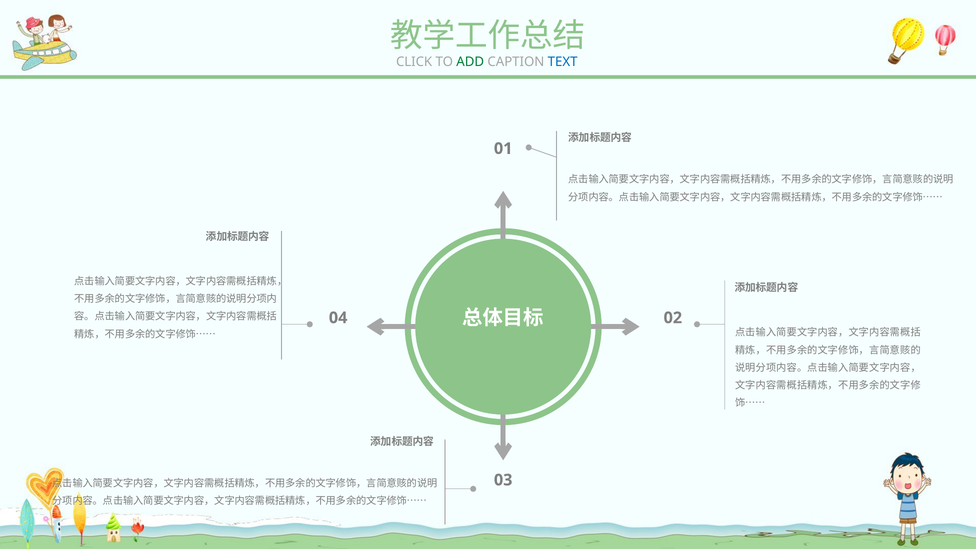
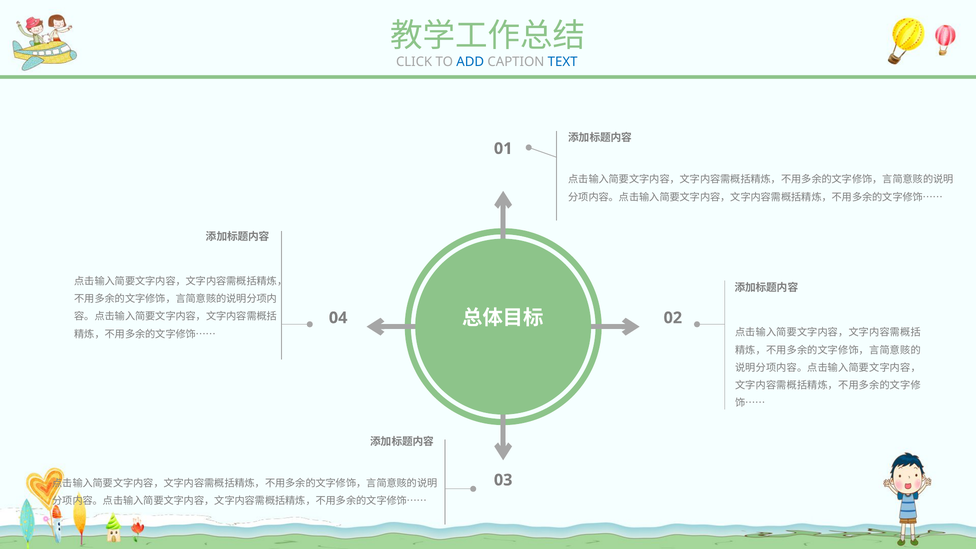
ADD colour: green -> blue
